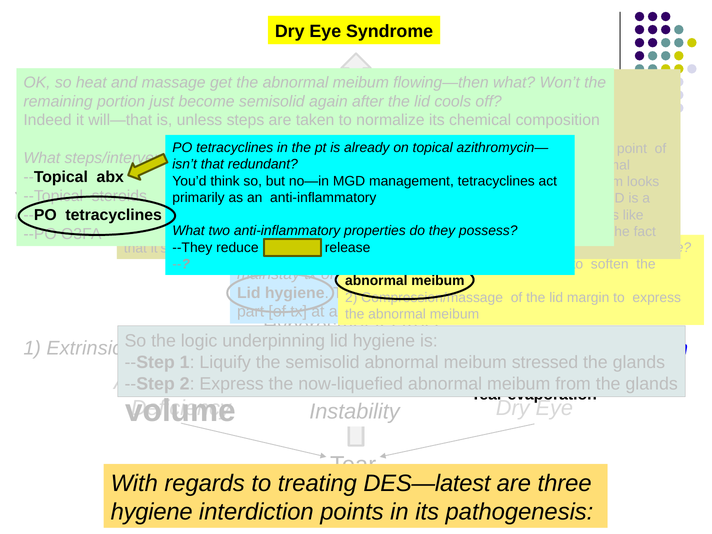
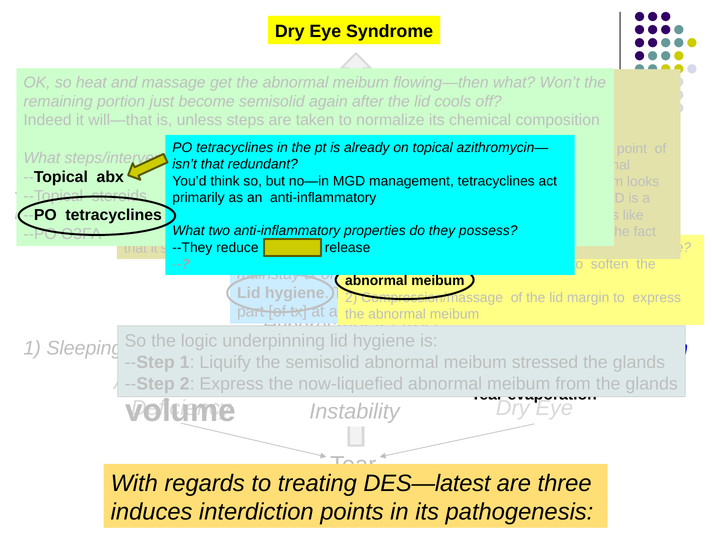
Extrinsic: Extrinsic -> Sleeping
hygiene at (152, 512): hygiene -> induces
